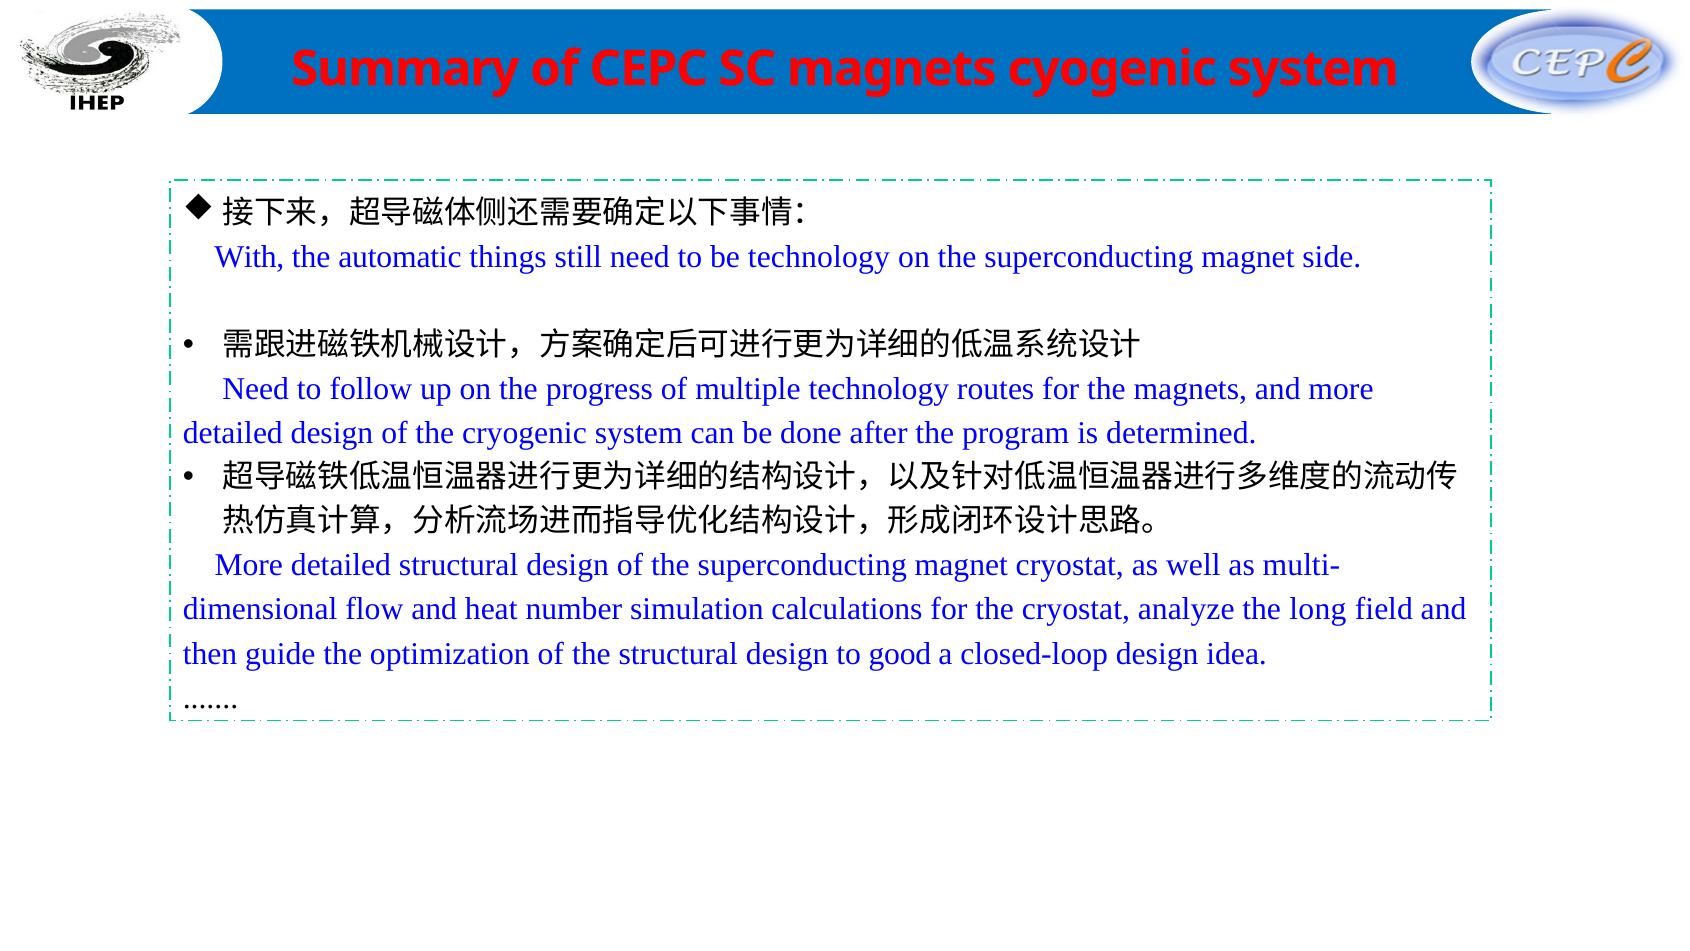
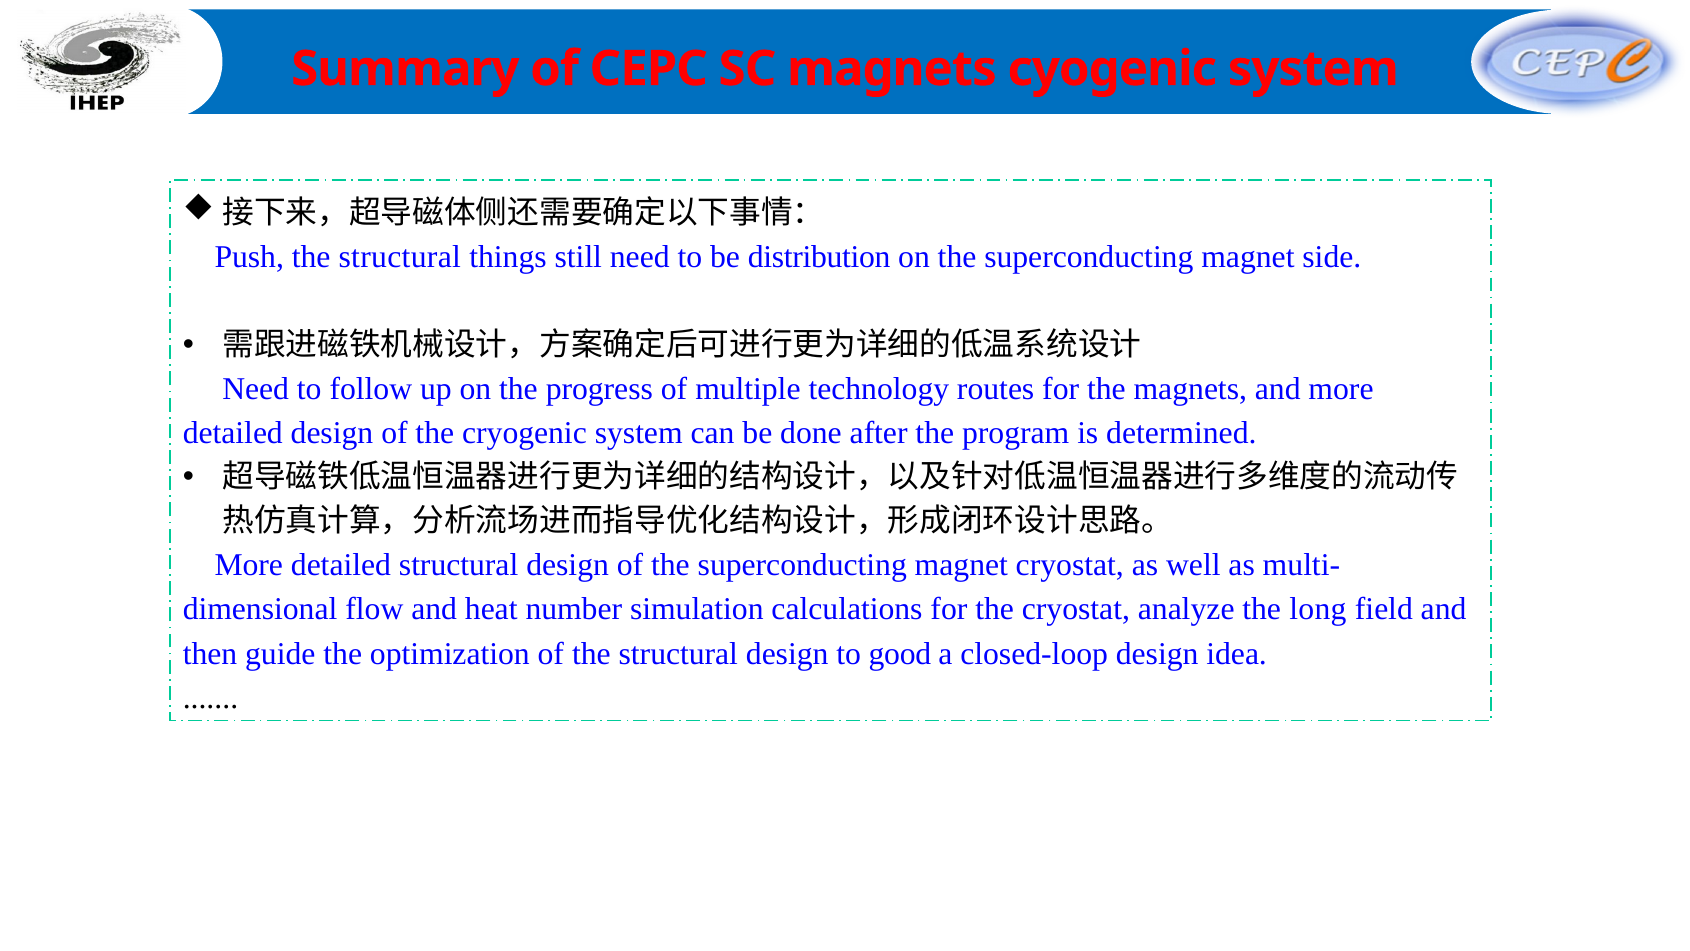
With: With -> Push
automatic at (400, 257): automatic -> structural
be technology: technology -> distribution
